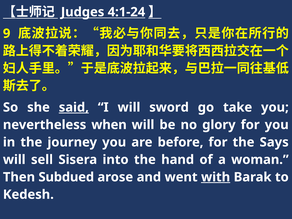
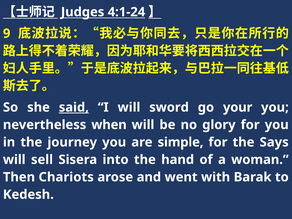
take: take -> your
before: before -> simple
Subdued: Subdued -> Chariots
with underline: present -> none
